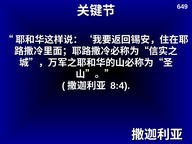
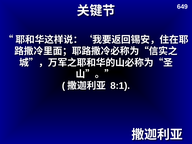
8:4: 8:4 -> 8:1
